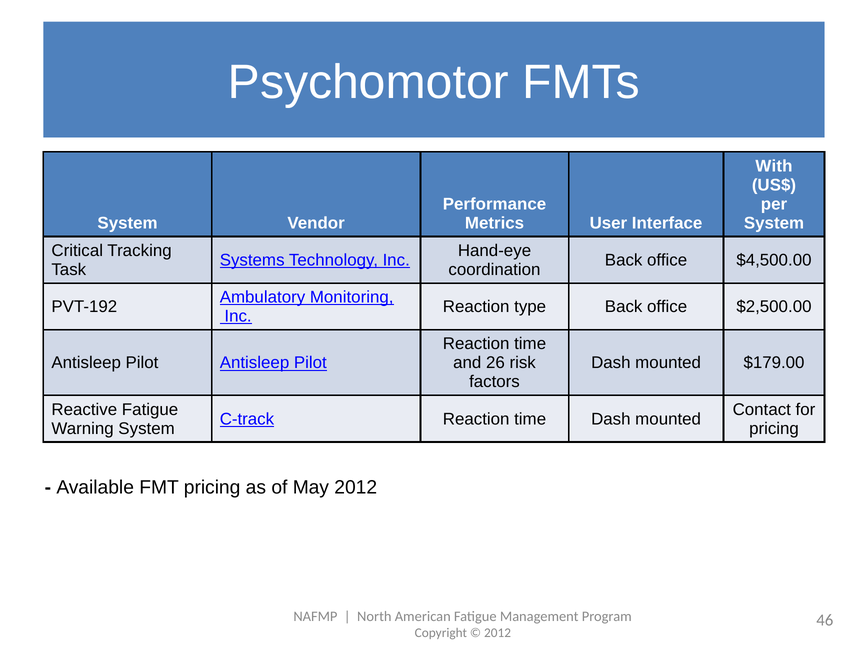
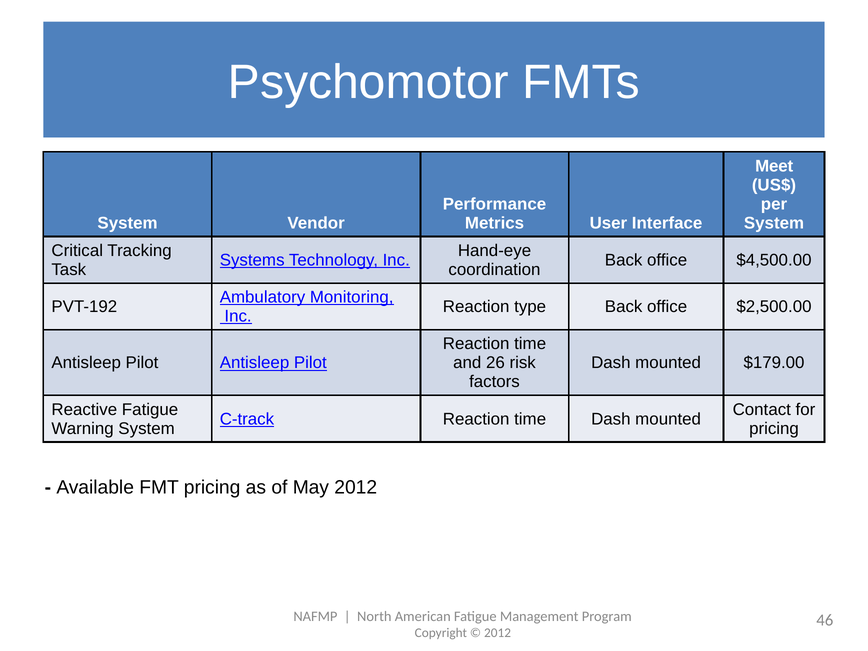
With: With -> Meet
